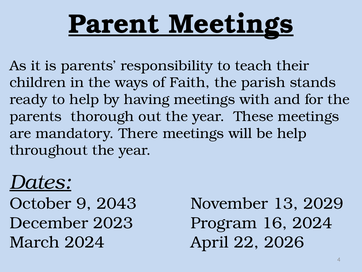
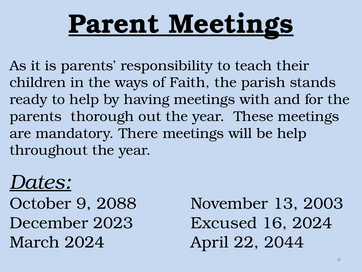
2043: 2043 -> 2088
2029: 2029 -> 2003
Program: Program -> Excused
2026: 2026 -> 2044
